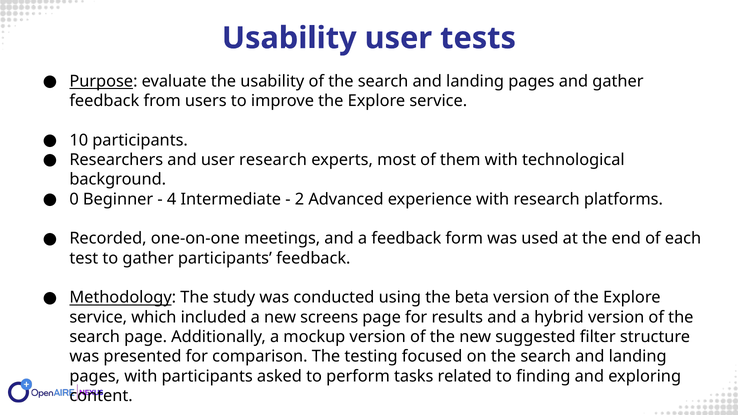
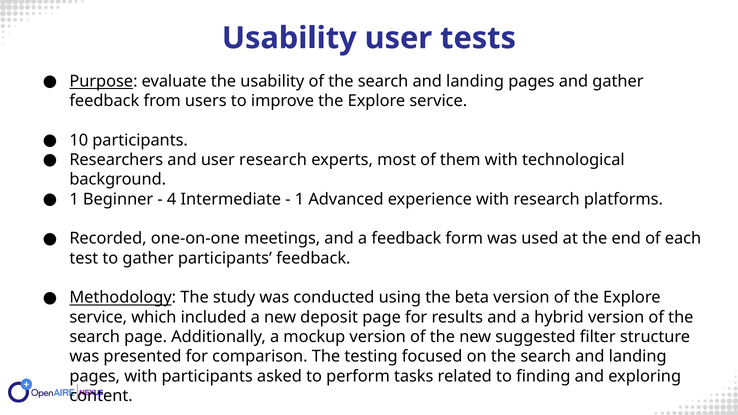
0 at (74, 199): 0 -> 1
2 at (299, 199): 2 -> 1
screens: screens -> deposit
